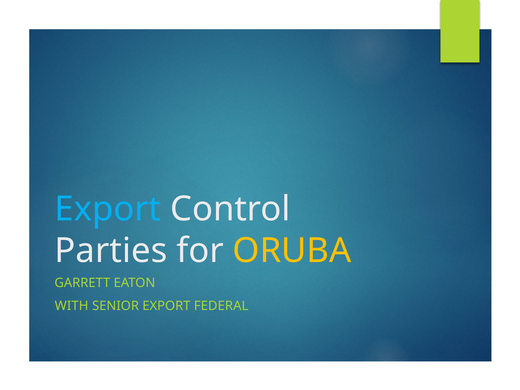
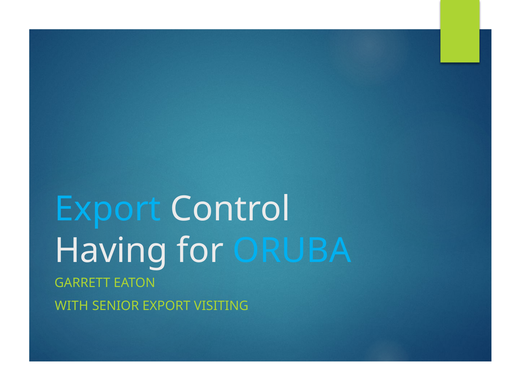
Parties: Parties -> Having
ORUBA colour: yellow -> light blue
FEDERAL: FEDERAL -> VISITING
